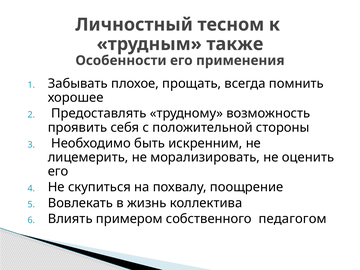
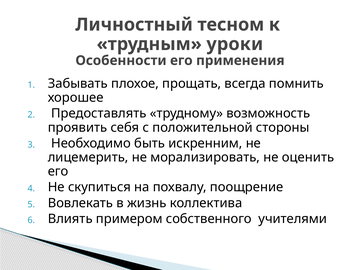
также: также -> уроки
педагогом: педагогом -> учителями
